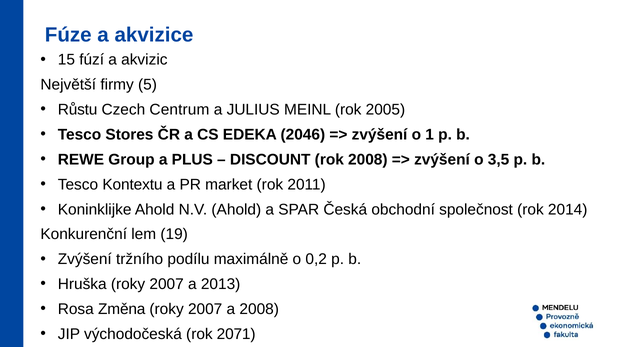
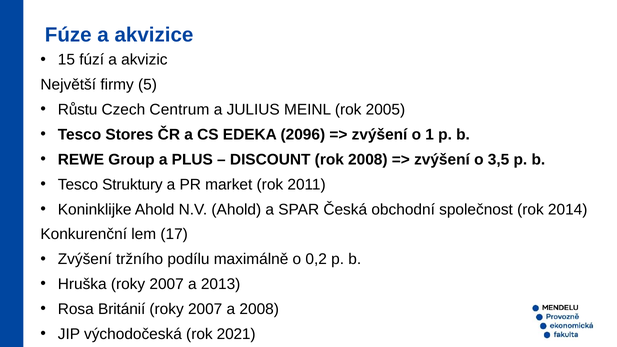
2046: 2046 -> 2096
Kontextu: Kontextu -> Struktury
19: 19 -> 17
Změna: Změna -> Británií
2071: 2071 -> 2021
